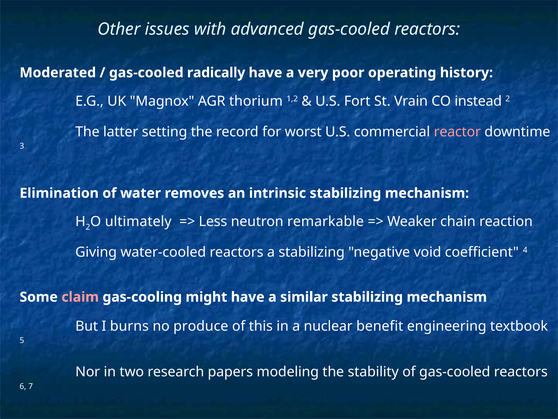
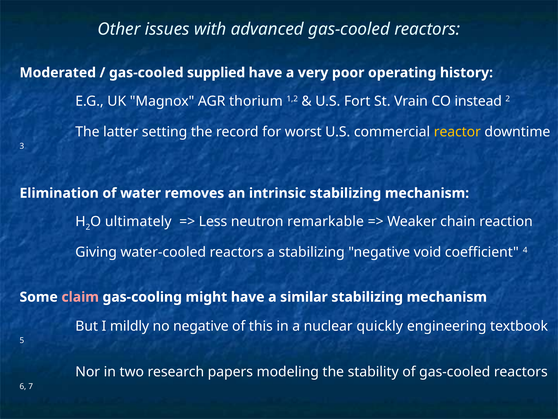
radically: radically -> supplied
reactor colour: pink -> yellow
burns: burns -> mildly
no produce: produce -> negative
benefit: benefit -> quickly
